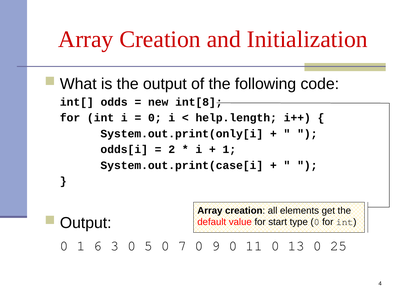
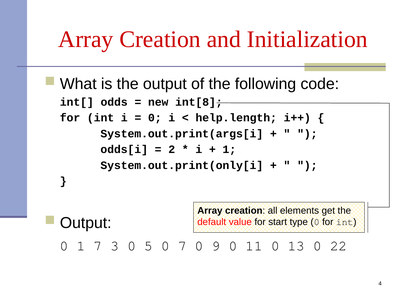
System.out.print(only[i: System.out.print(only[i -> System.out.print(args[i
System.out.print(case[i: System.out.print(case[i -> System.out.print(only[i
1 6: 6 -> 7
25: 25 -> 22
